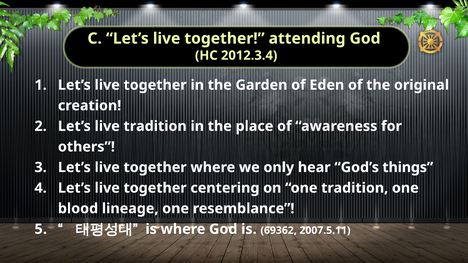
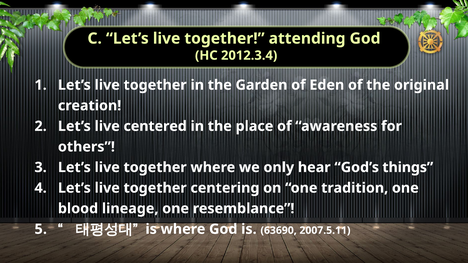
live tradition: tradition -> centered
69362: 69362 -> 63690
